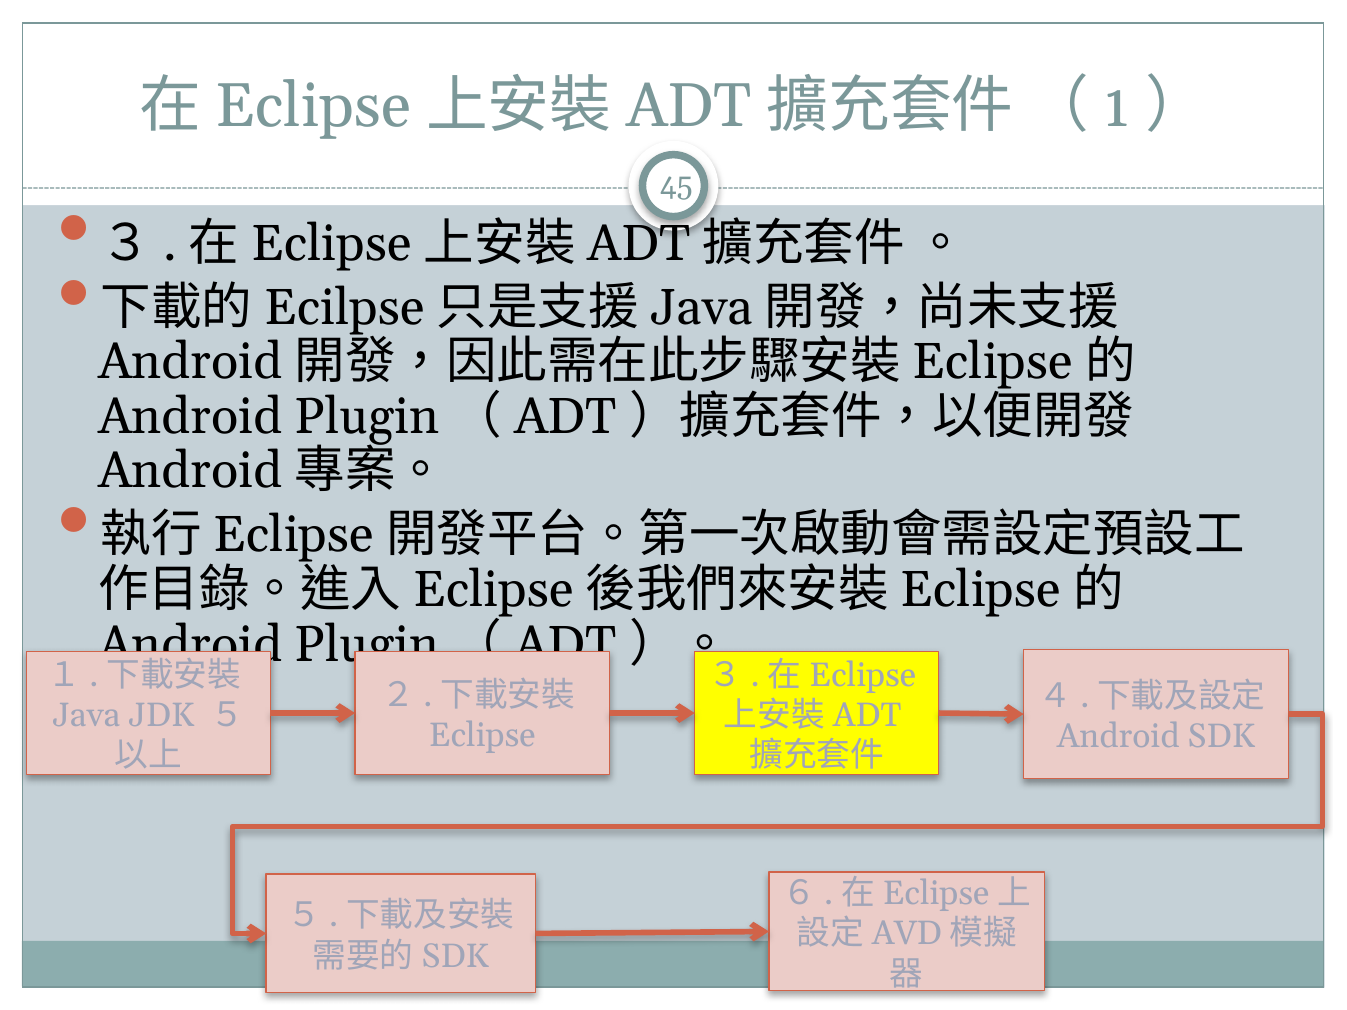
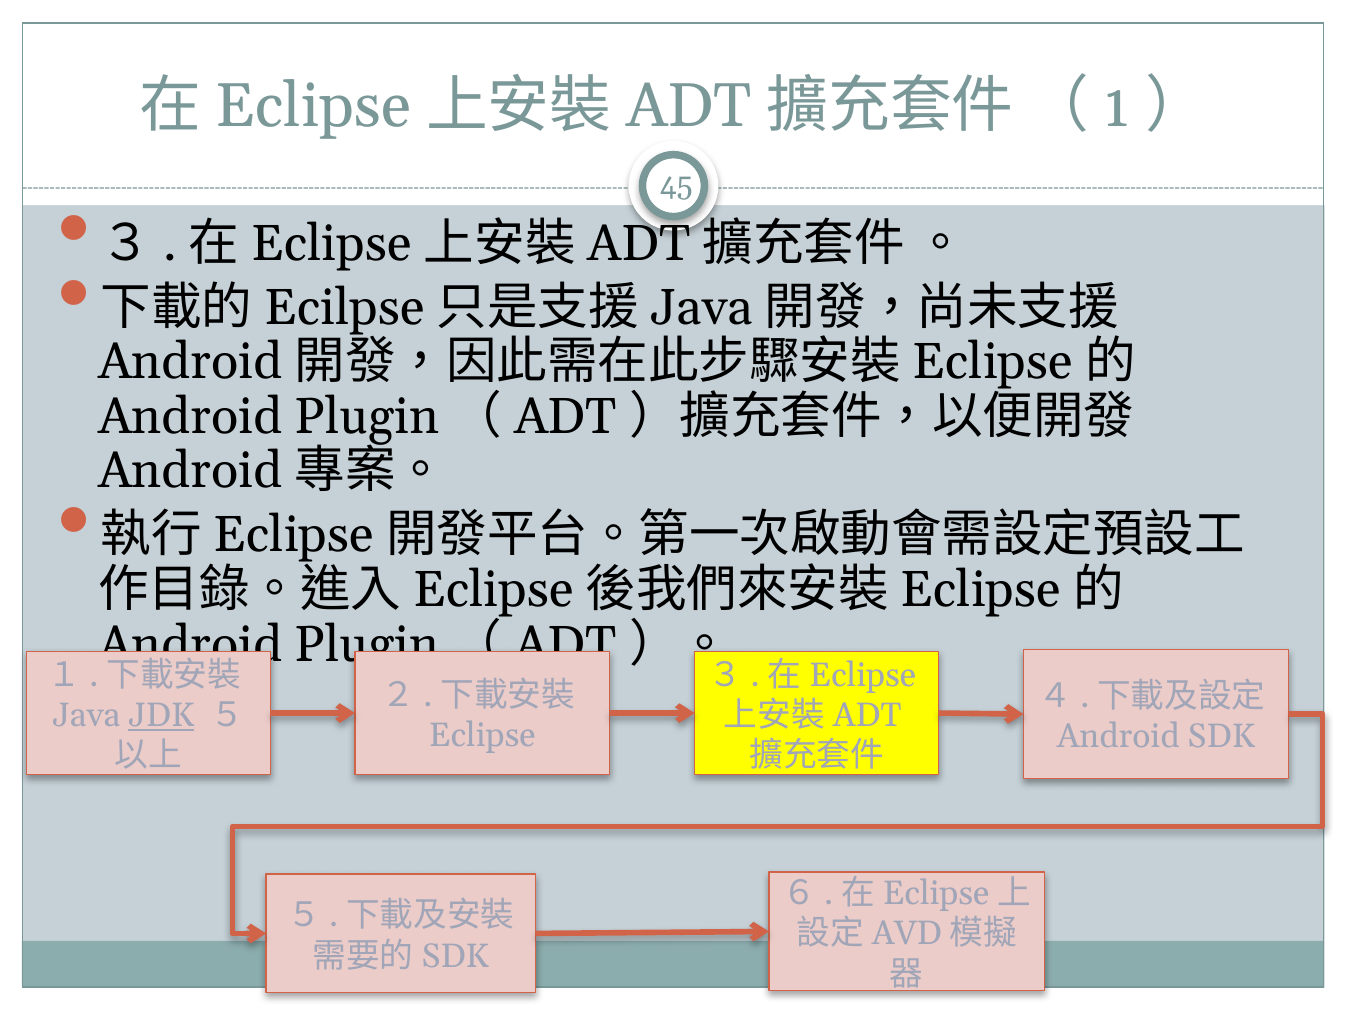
JDK underline: none -> present
